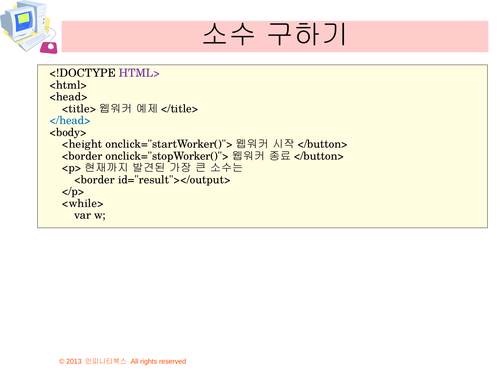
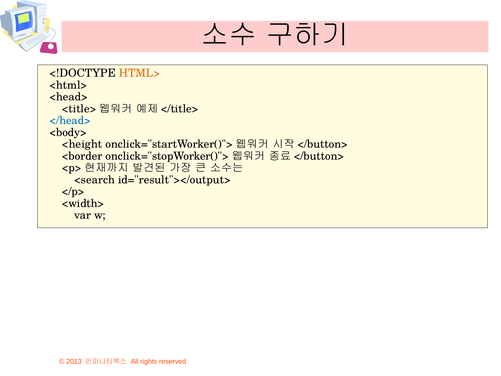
HTML> colour: purple -> orange
<border at (95, 180): <border -> <search
<while>: <while> -> <width>
